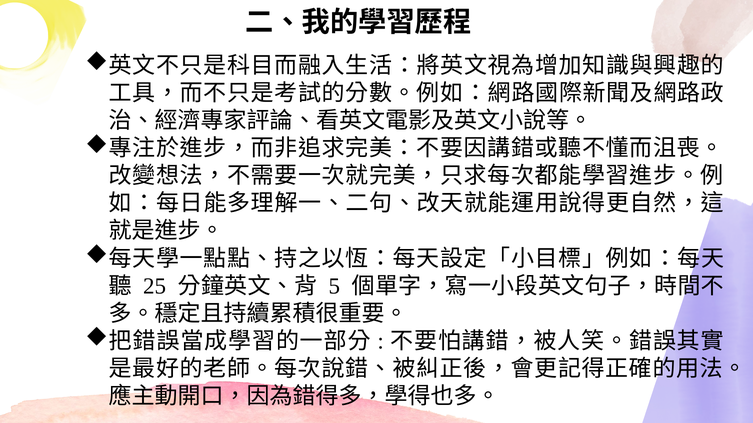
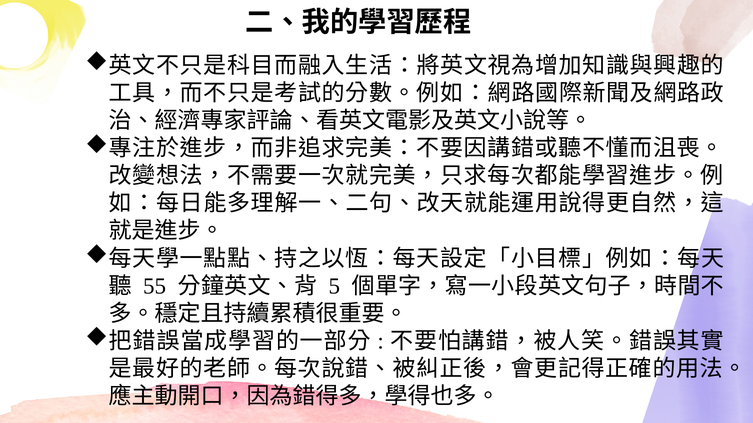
25: 25 -> 55
